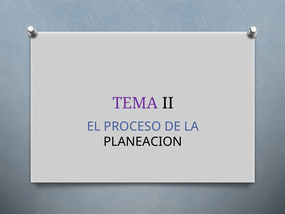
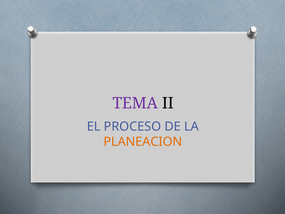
PLANEACION colour: black -> orange
